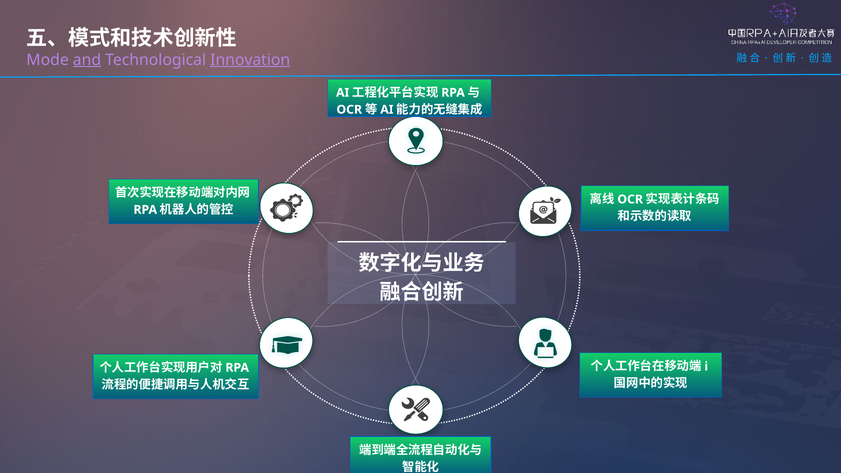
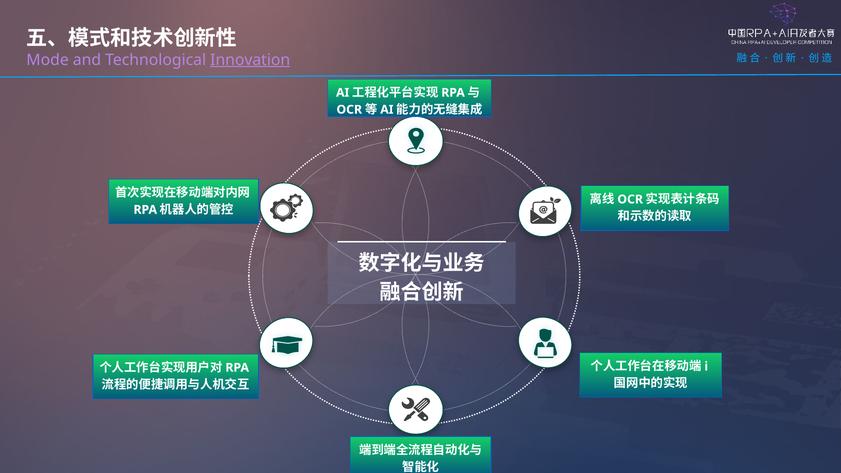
and underline: present -> none
